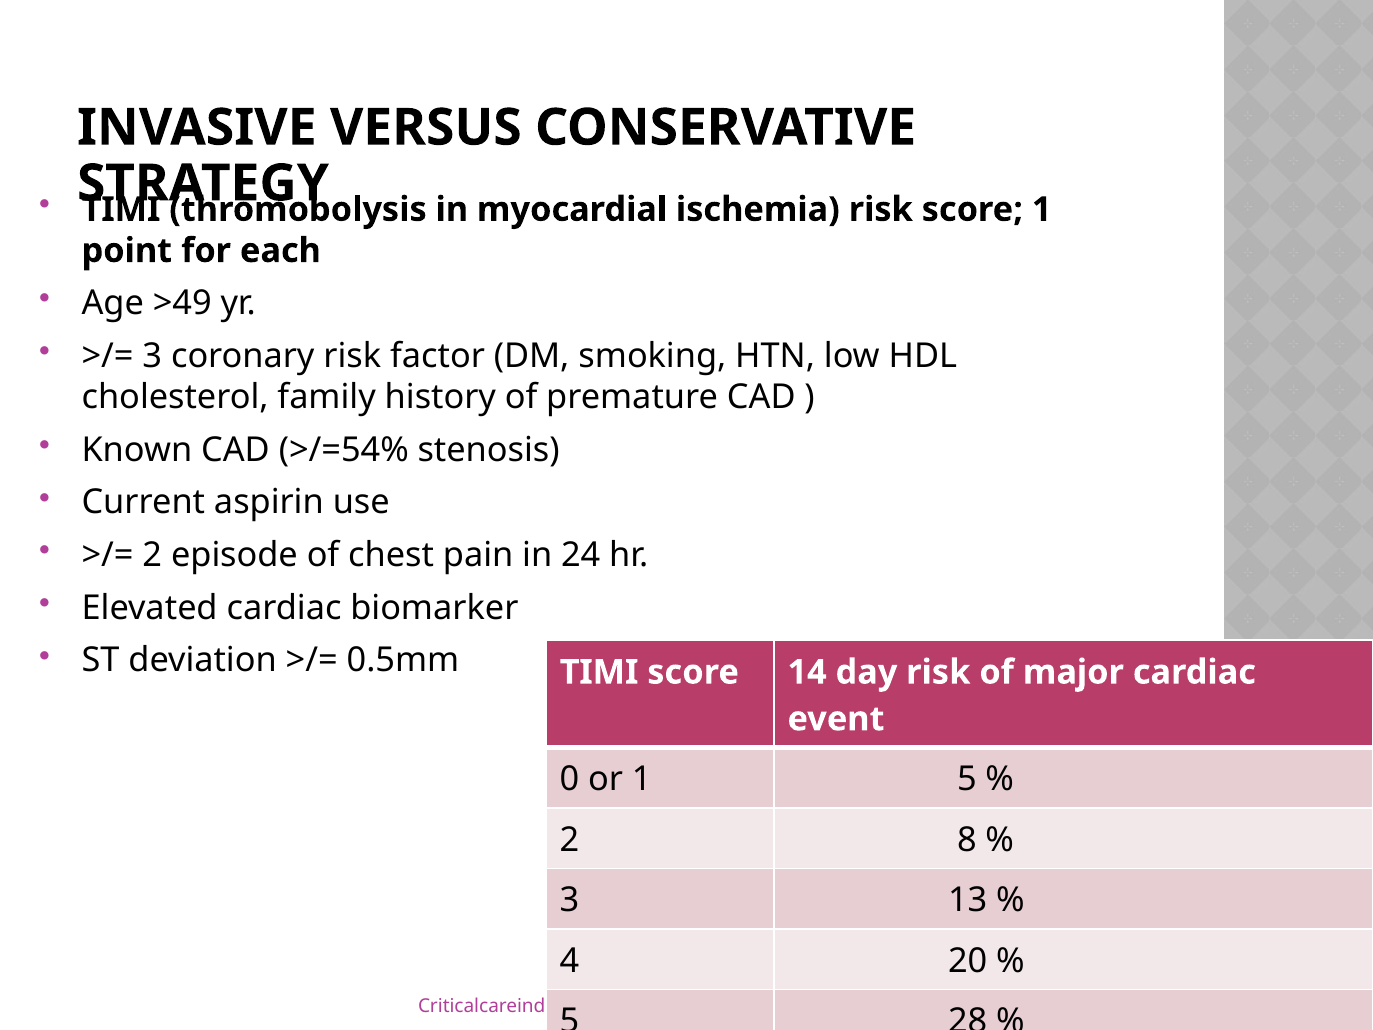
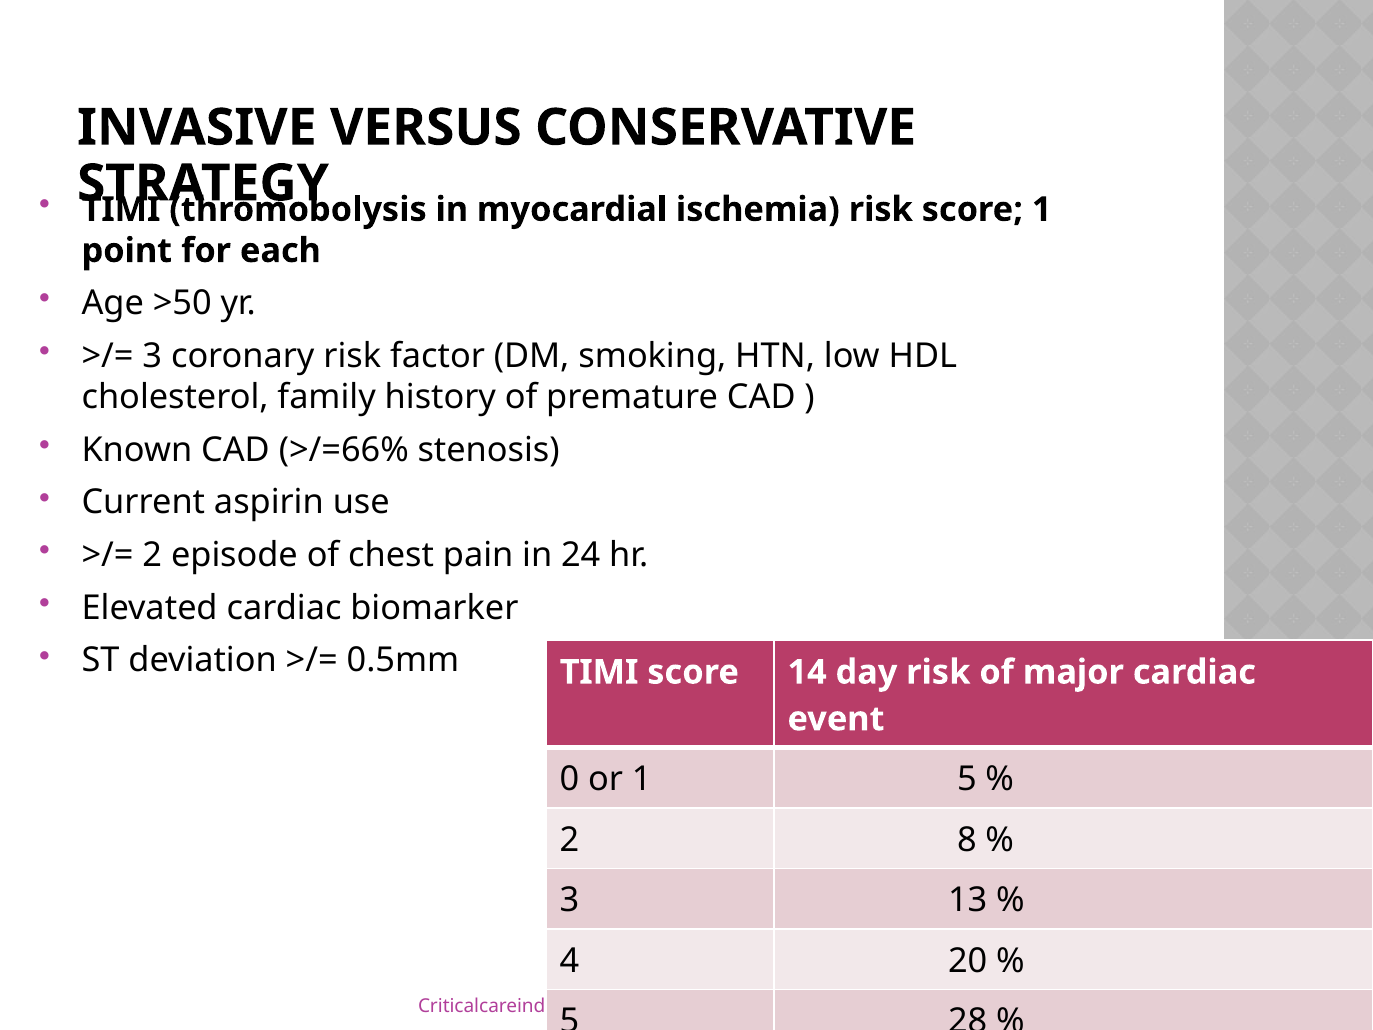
>49: >49 -> >50
>/=54%: >/=54% -> >/=66%
